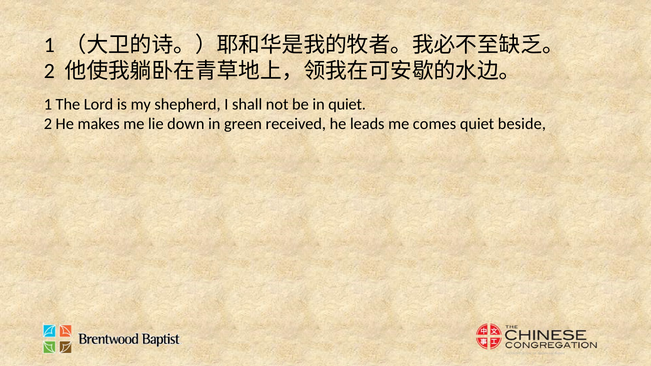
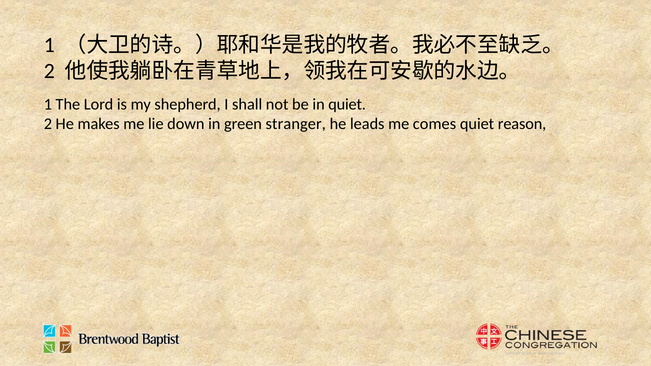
received: received -> stranger
beside: beside -> reason
